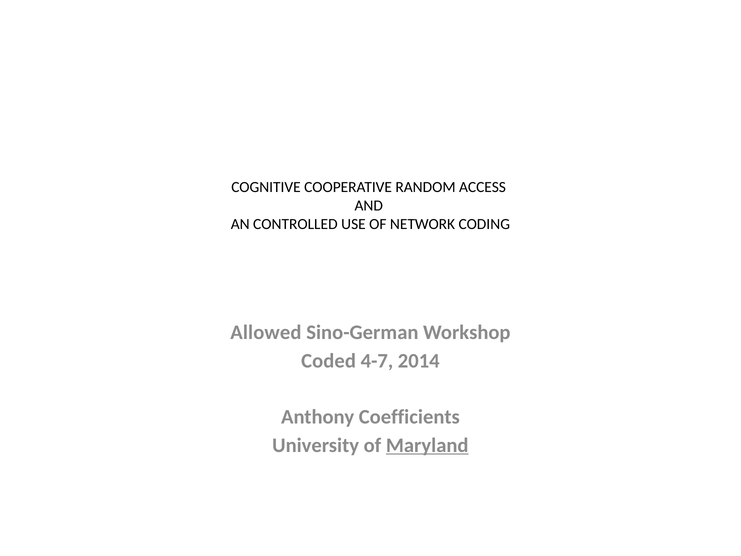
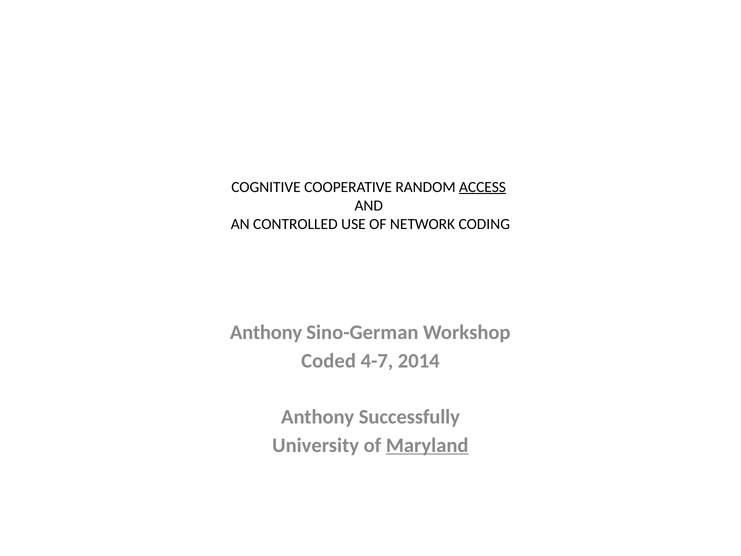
ACCESS underline: none -> present
Allowed at (266, 332): Allowed -> Anthony
Coefficients: Coefficients -> Successfully
